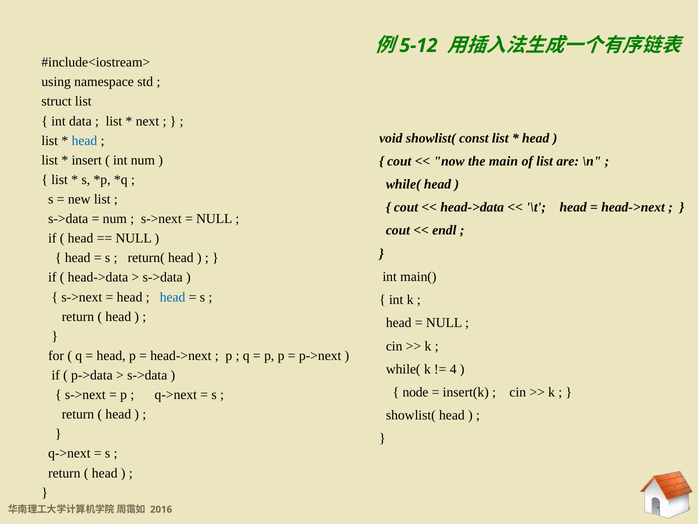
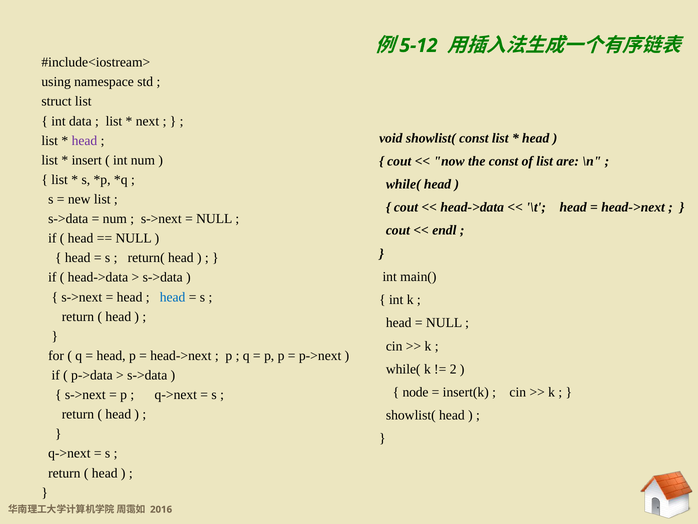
head at (84, 140) colour: blue -> purple
the main: main -> const
4: 4 -> 2
